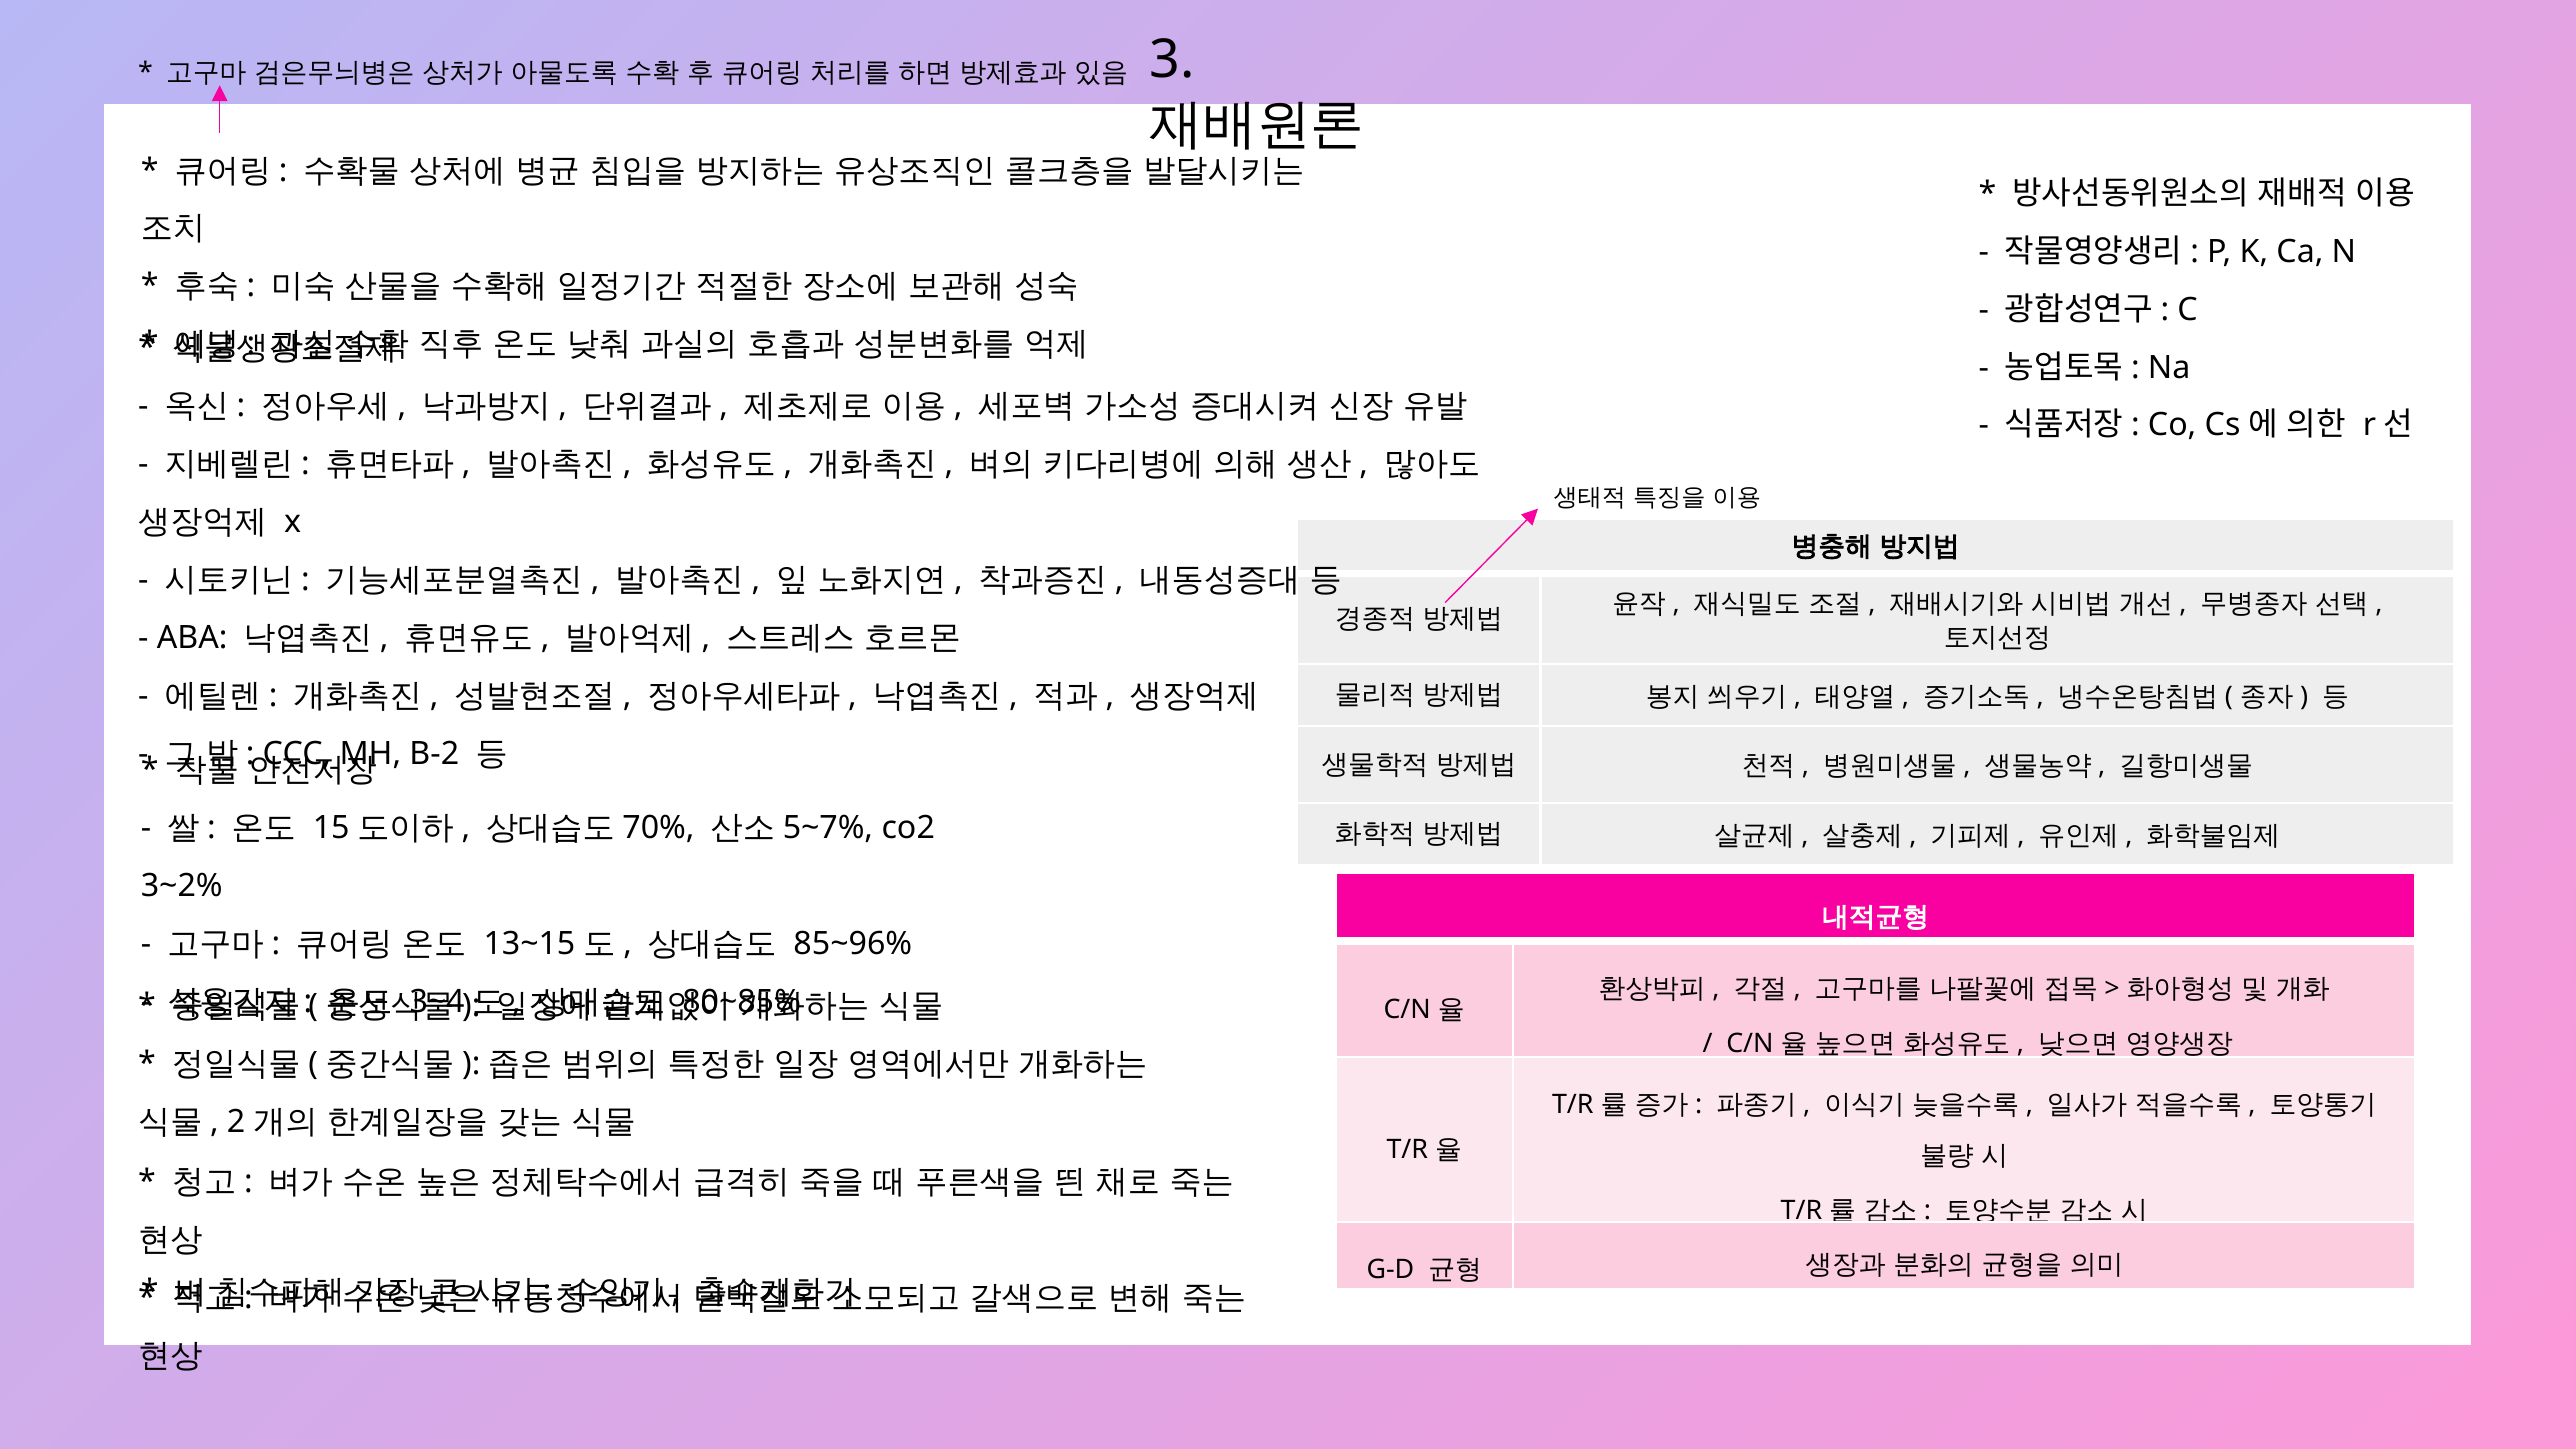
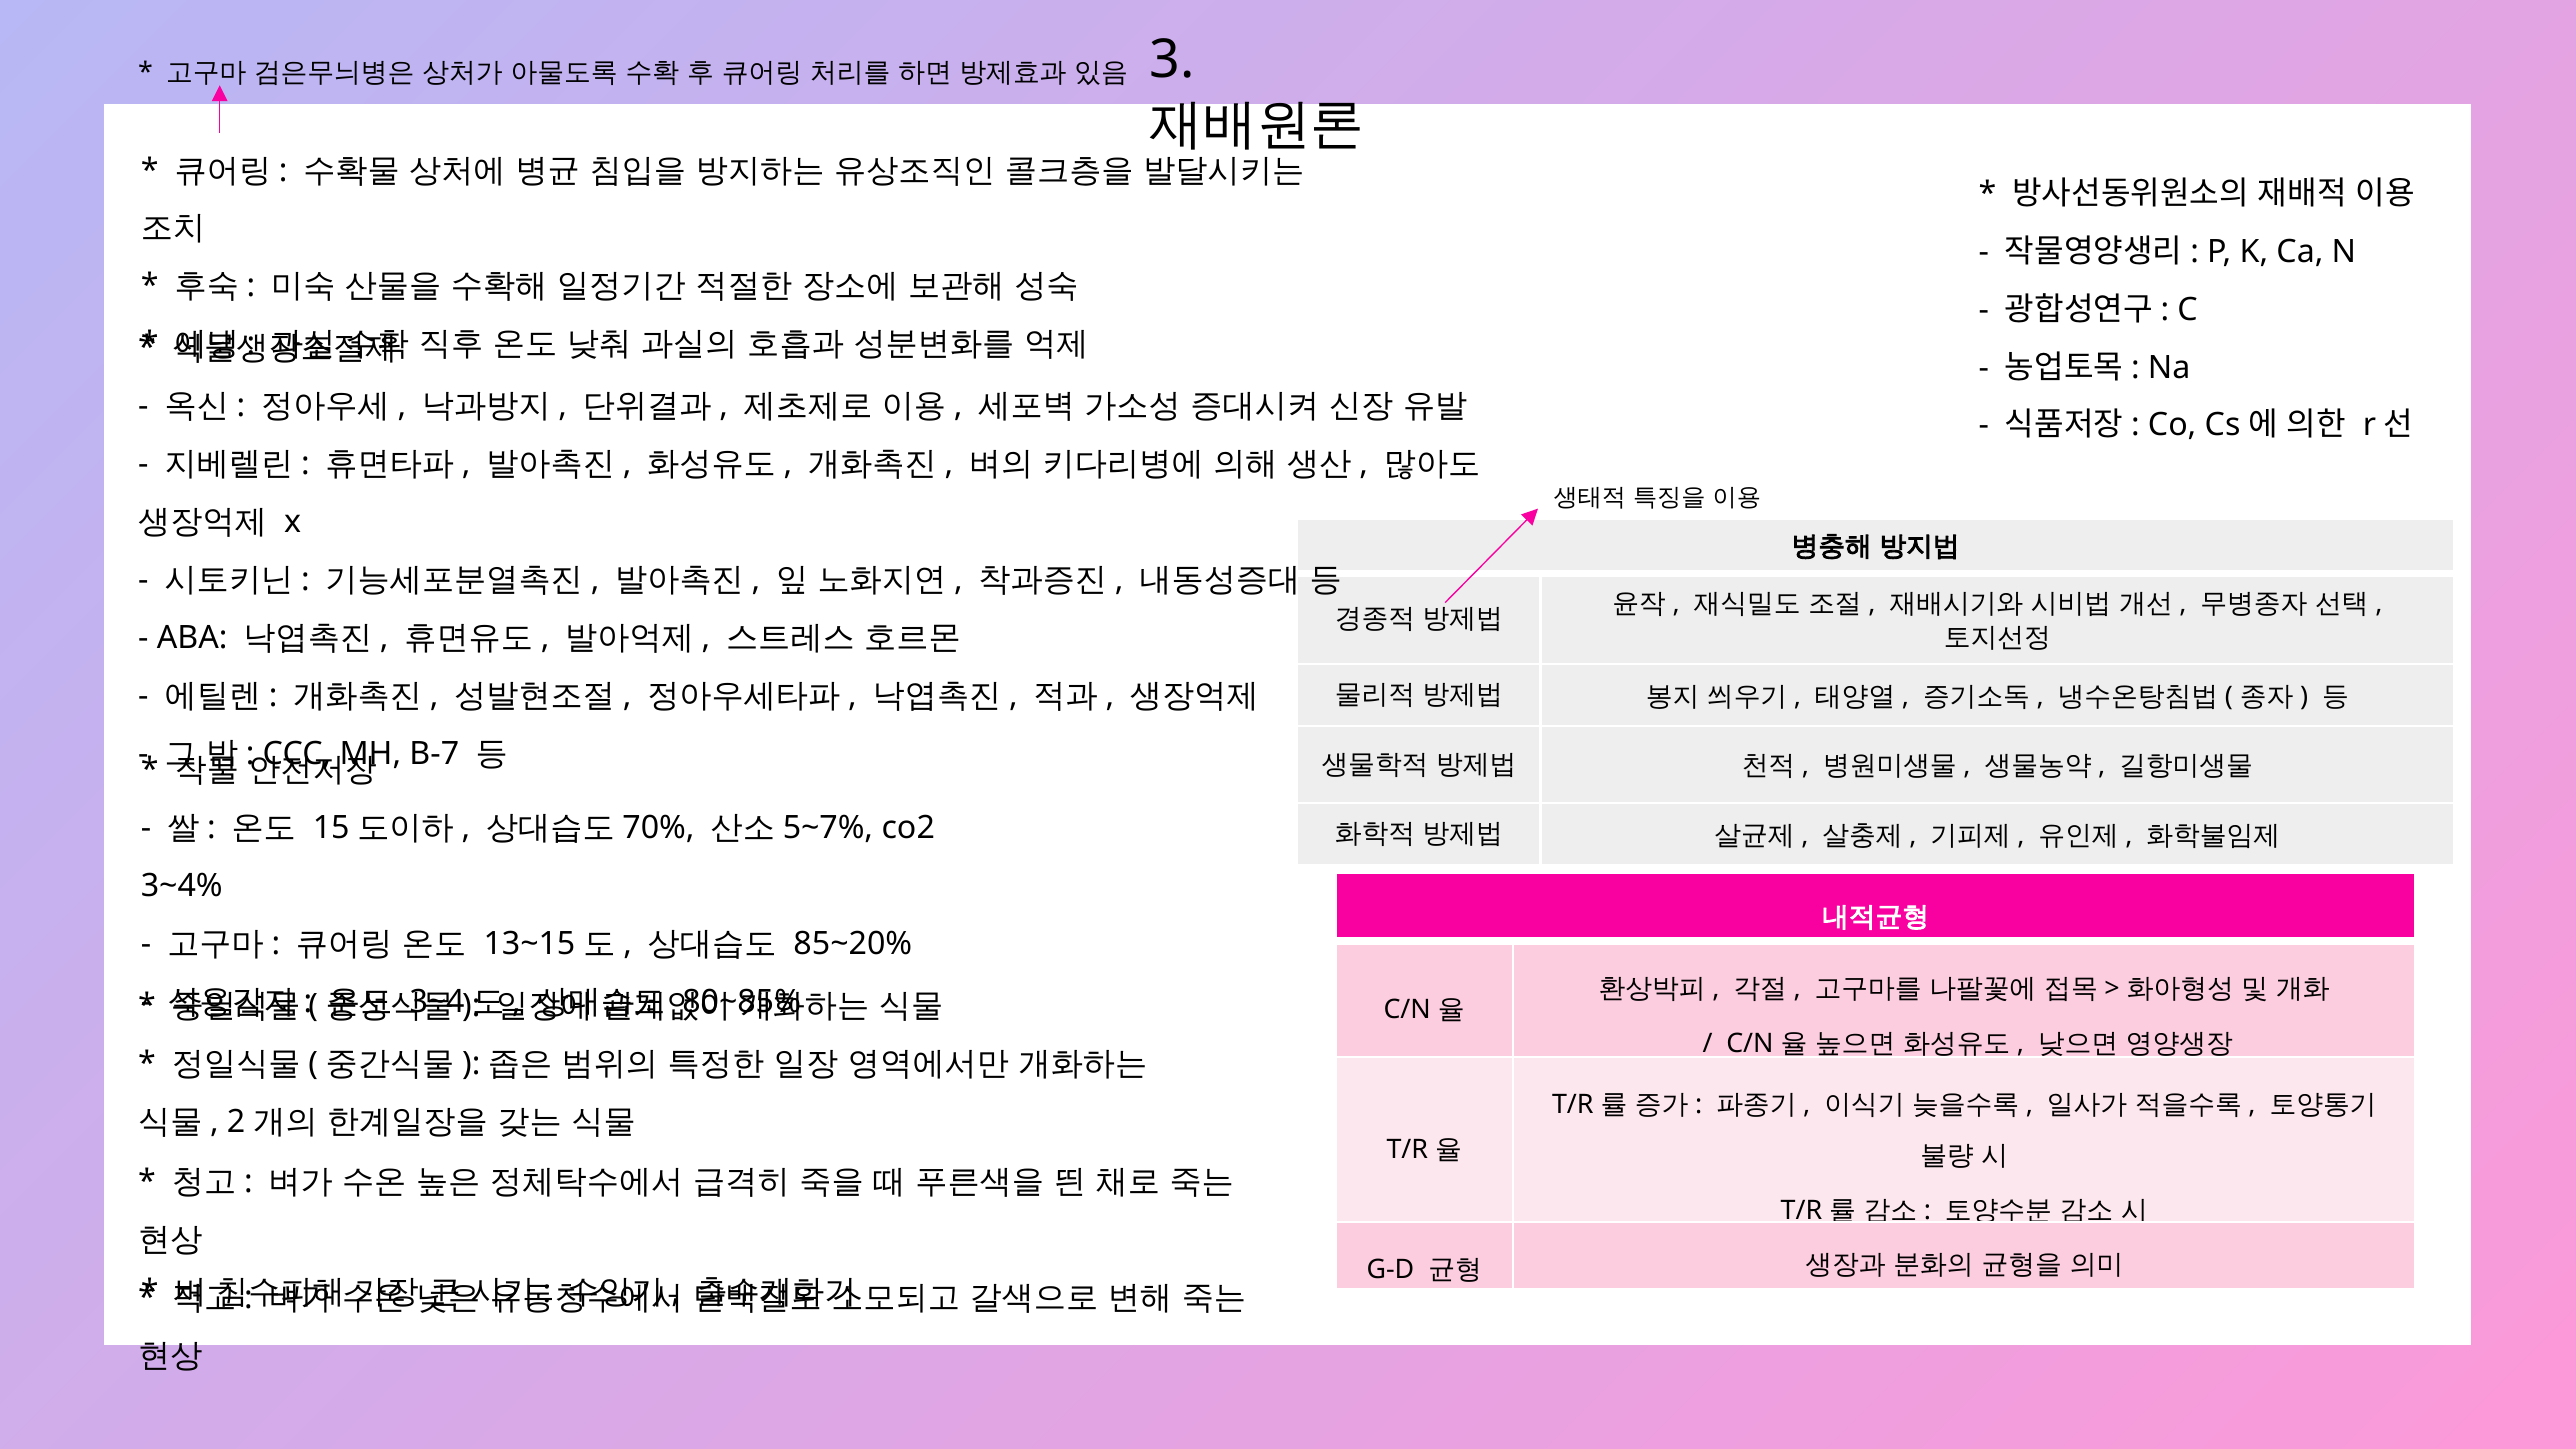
B-2: B-2 -> B-7
3~2%: 3~2% -> 3~4%
85~96%: 85~96% -> 85~20%
